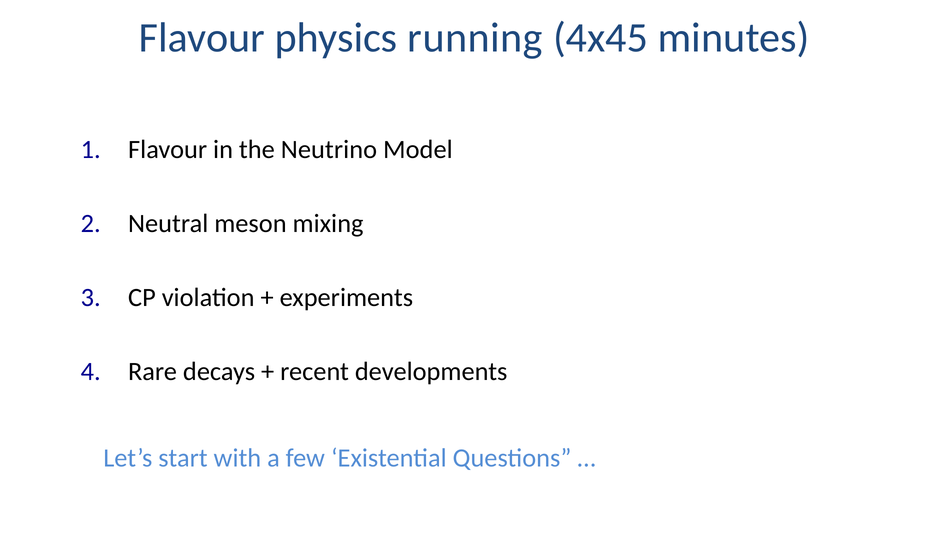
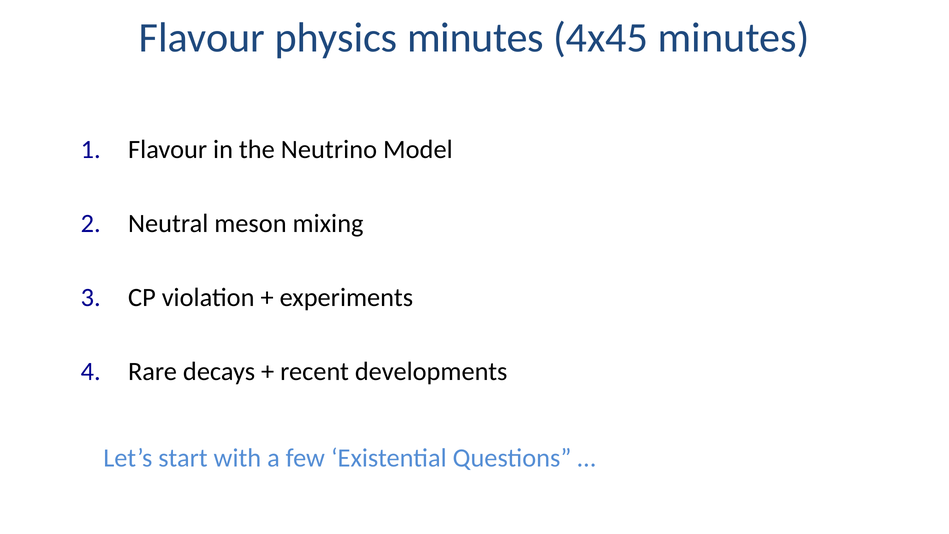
physics running: running -> minutes
